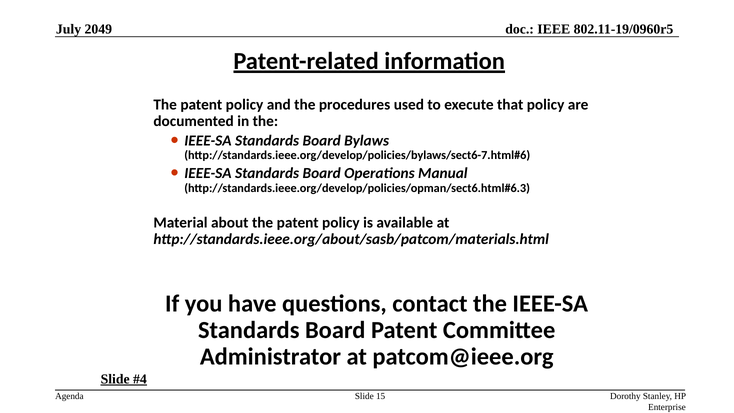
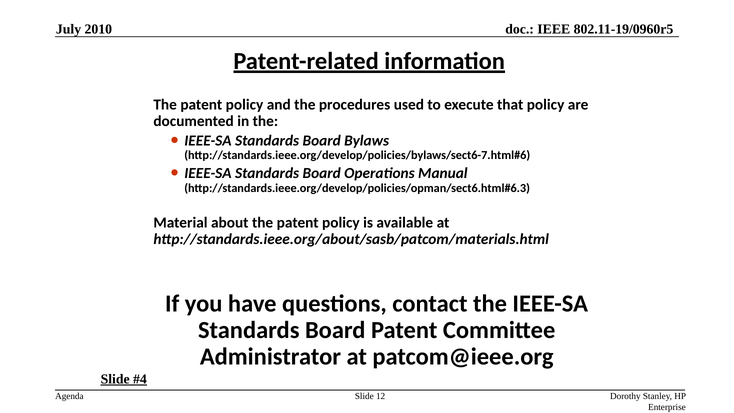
2049: 2049 -> 2010
15: 15 -> 12
